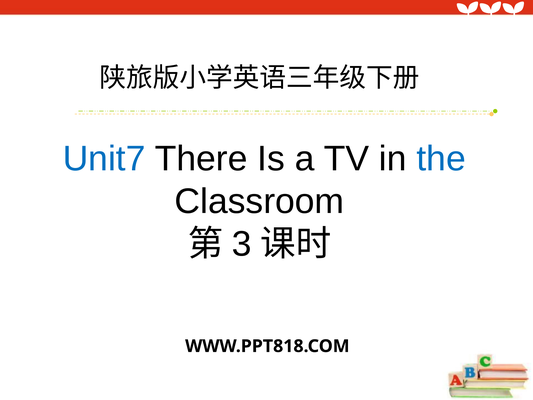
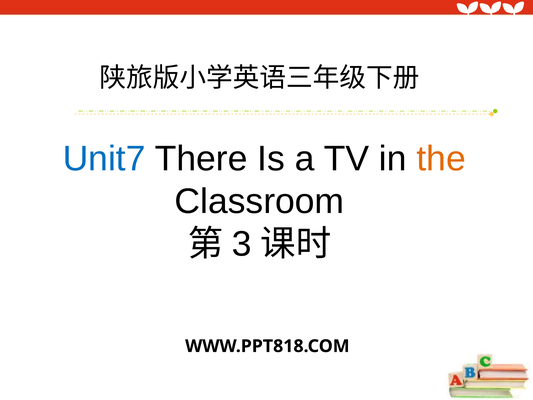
the colour: blue -> orange
